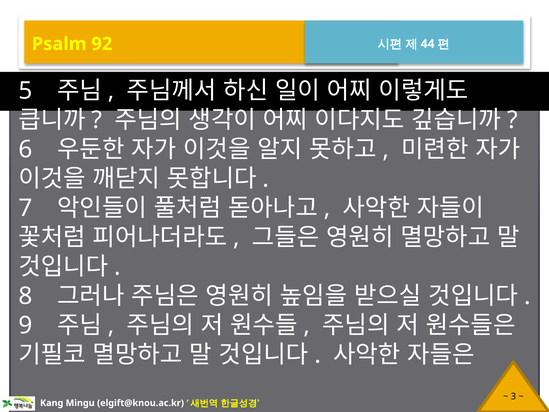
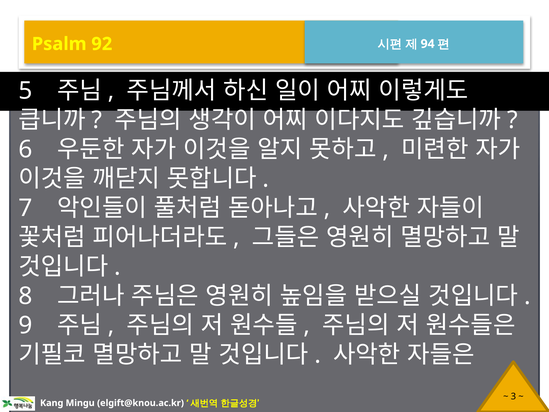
44: 44 -> 94
